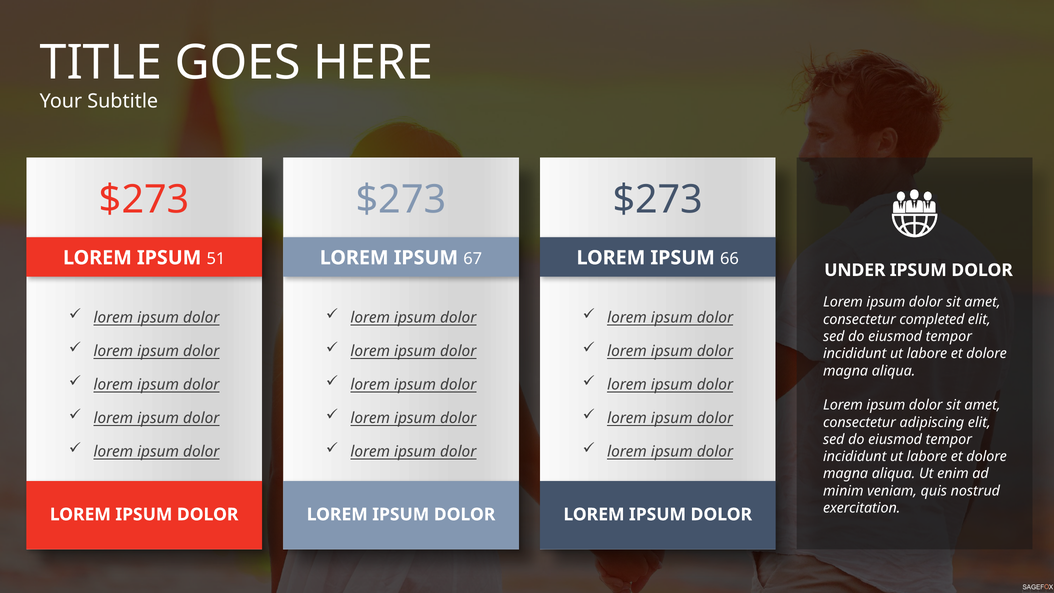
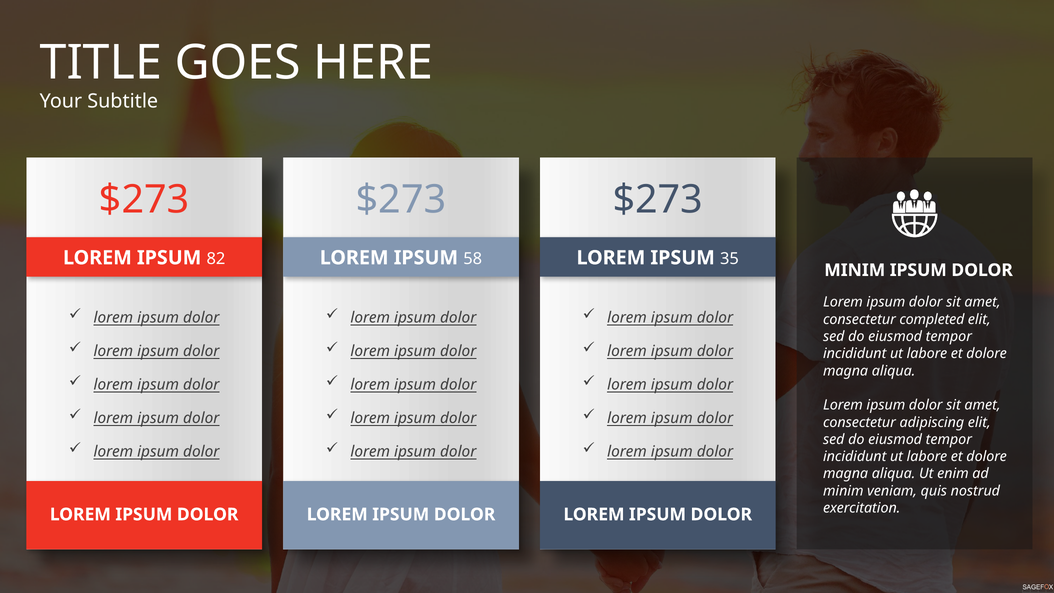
51: 51 -> 82
67: 67 -> 58
66: 66 -> 35
UNDER at (855, 270): UNDER -> MINIM
